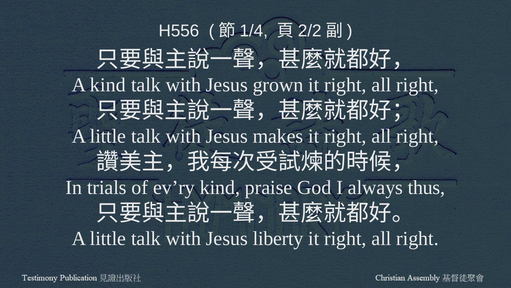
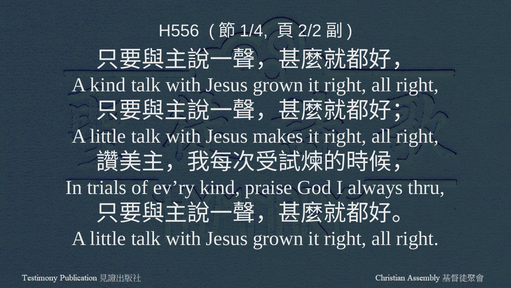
thus: thus -> thru
liberty at (278, 238): liberty -> grown
